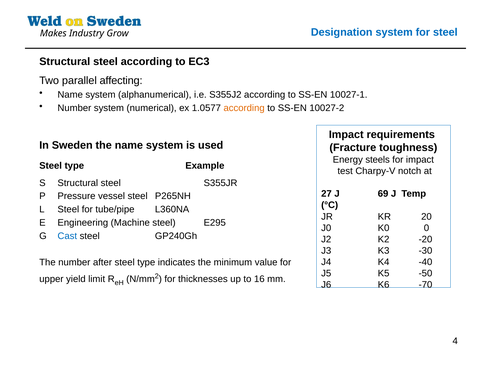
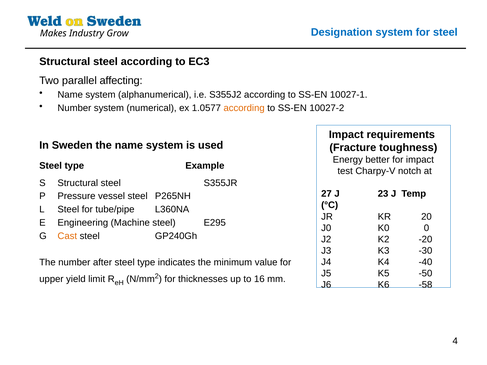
steels: steels -> better
69: 69 -> 23
Cast colour: blue -> orange
-70: -70 -> -58
